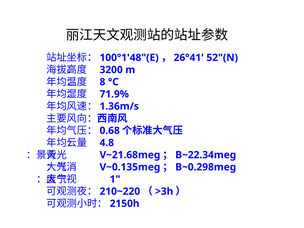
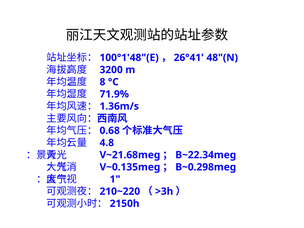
52"(N: 52"(N -> 48"(N
